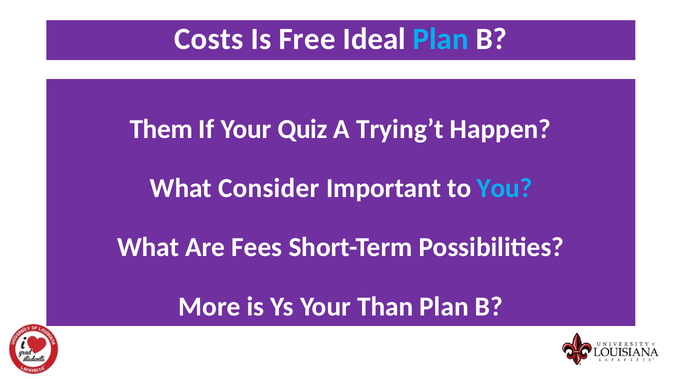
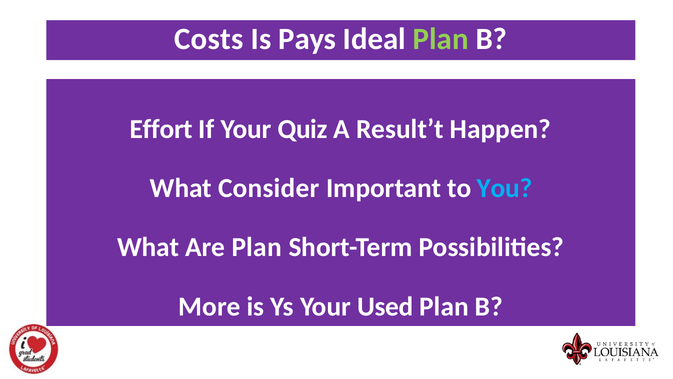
Free: Free -> Pays
Plan at (441, 39) colour: light blue -> light green
Them: Them -> Effort
Trying’t: Trying’t -> Result’t
Are Fees: Fees -> Plan
Than: Than -> Used
